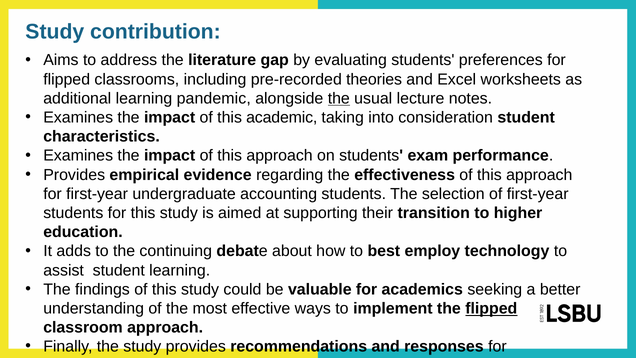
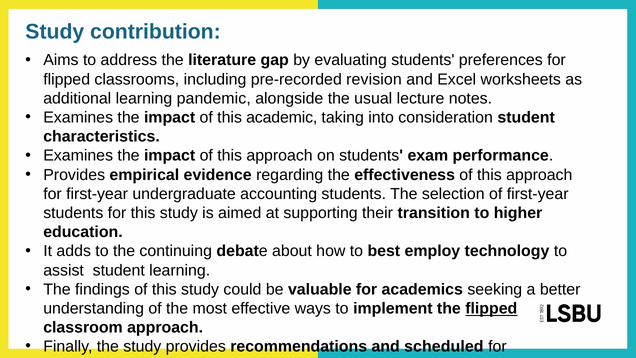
theories: theories -> revision
the at (339, 98) underline: present -> none
responses: responses -> scheduled
